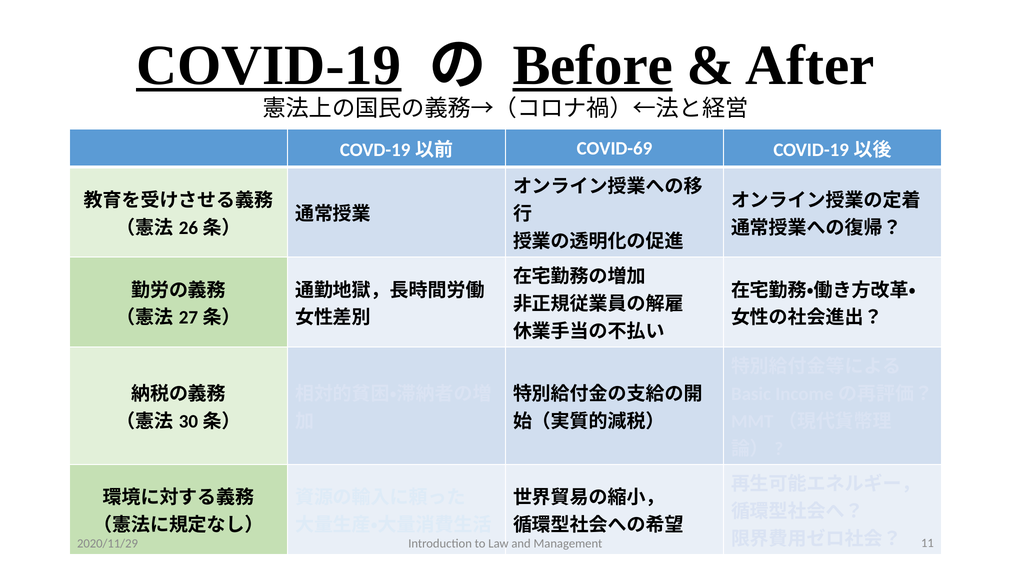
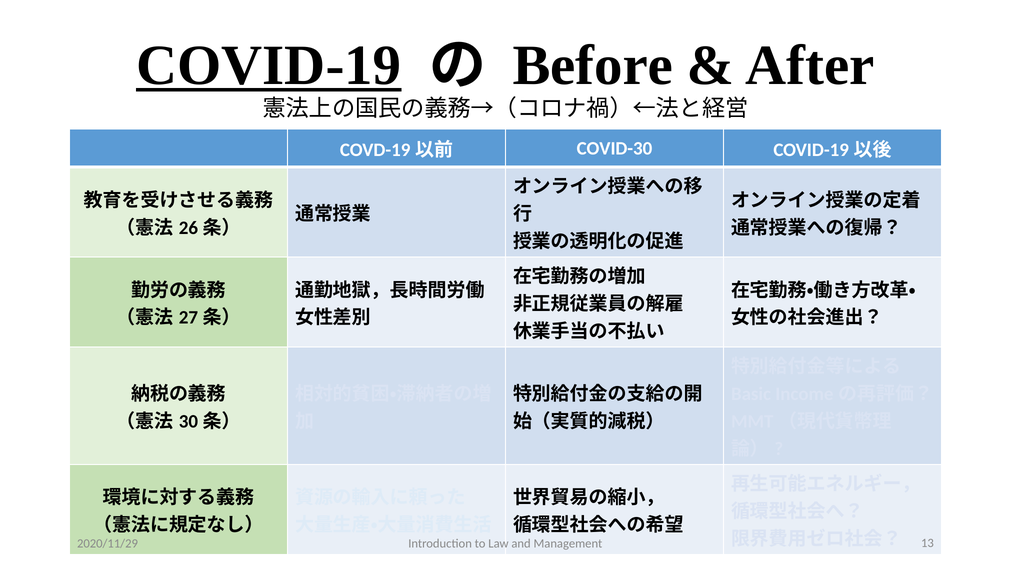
Before underline: present -> none
COVID-69: COVID-69 -> COVID-30
11: 11 -> 13
